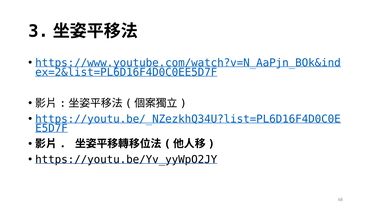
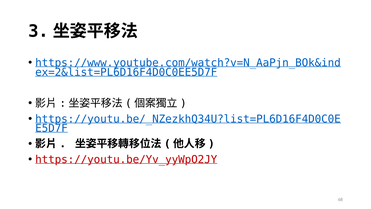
https://youtu.be/Yv_yyWpO2JY colour: black -> red
